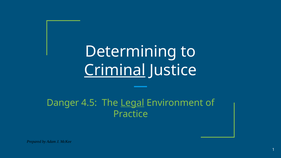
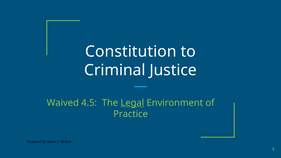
Determining: Determining -> Constitution
Criminal underline: present -> none
Danger: Danger -> Waived
